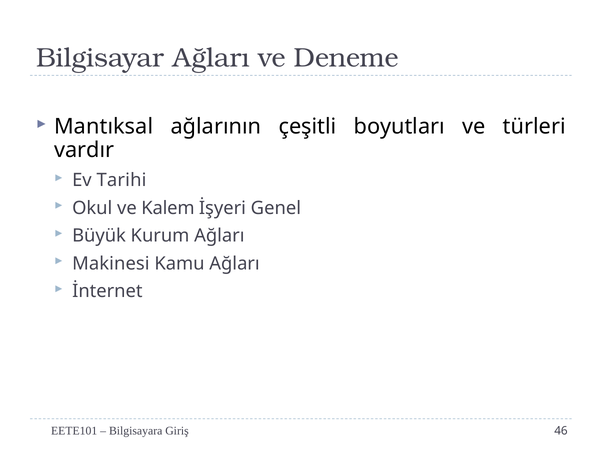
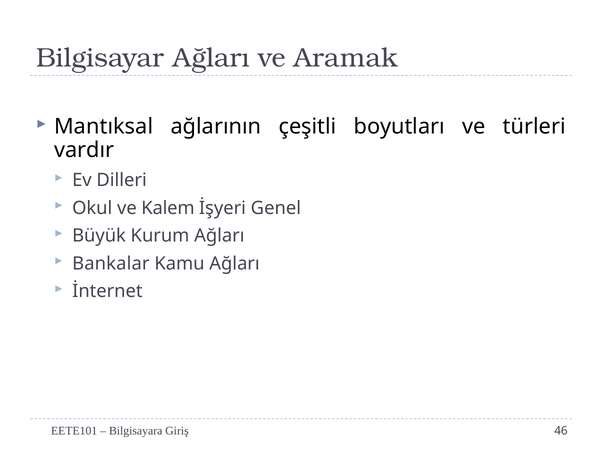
Deneme: Deneme -> Aramak
Tarihi: Tarihi -> Dilleri
Makinesi: Makinesi -> Bankalar
